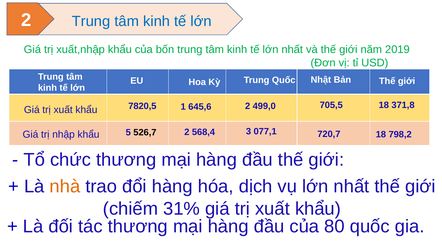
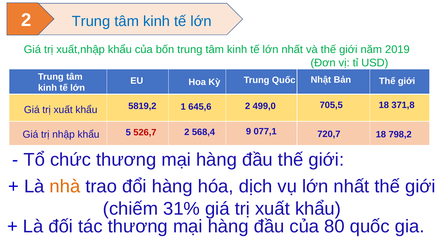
7820,5: 7820,5 -> 5819,2
526,7 colour: black -> red
3: 3 -> 9
